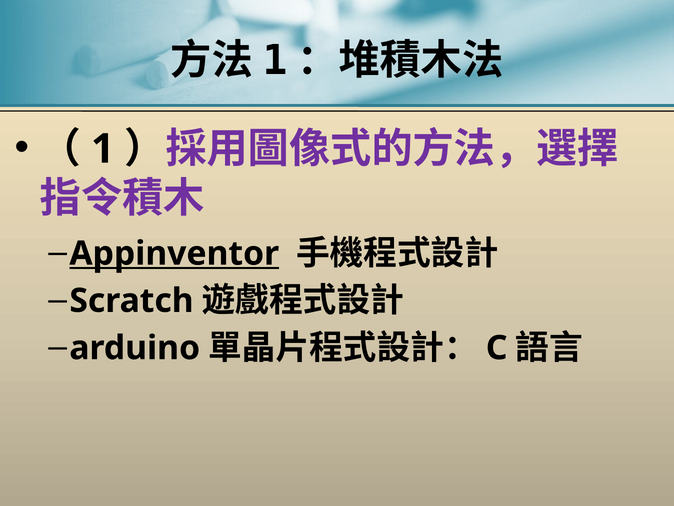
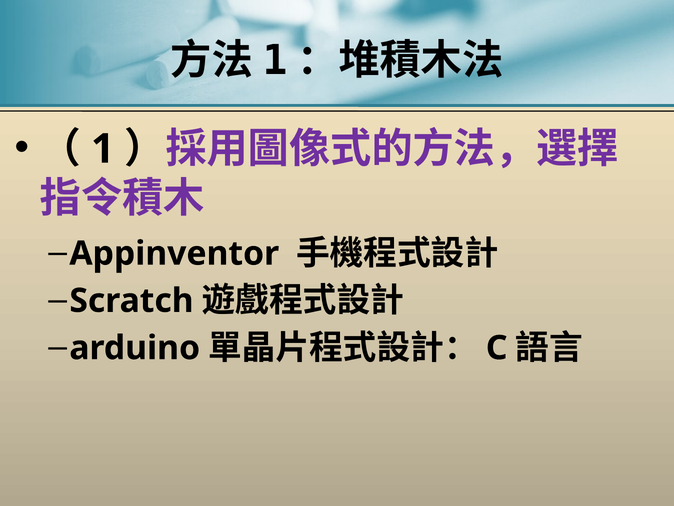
Appinventor underline: present -> none
